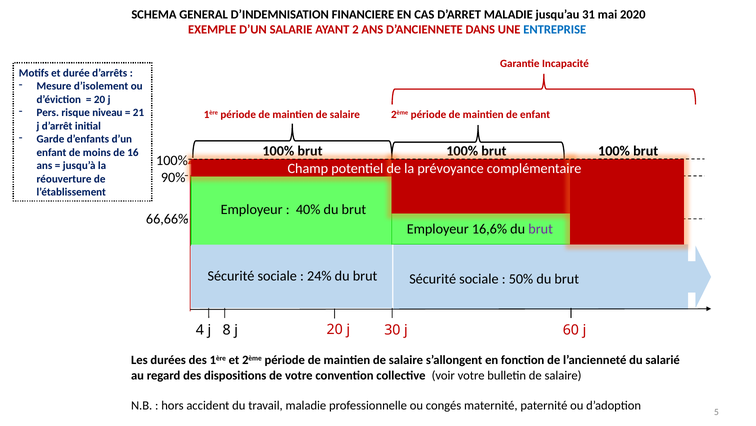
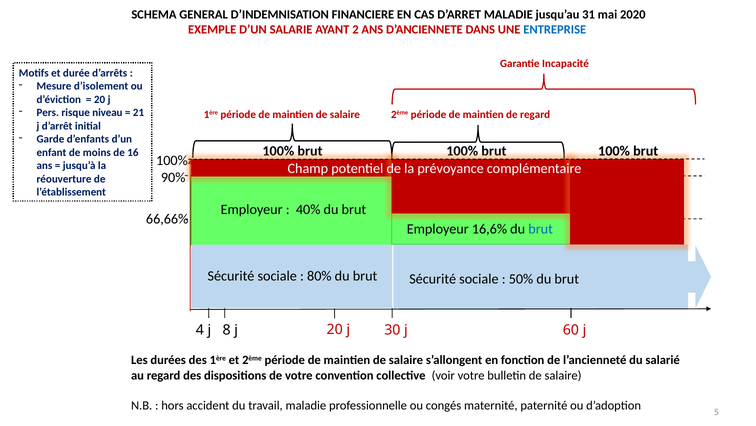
de enfant: enfant -> regard
brut at (541, 229) colour: purple -> blue
24%: 24% -> 80%
